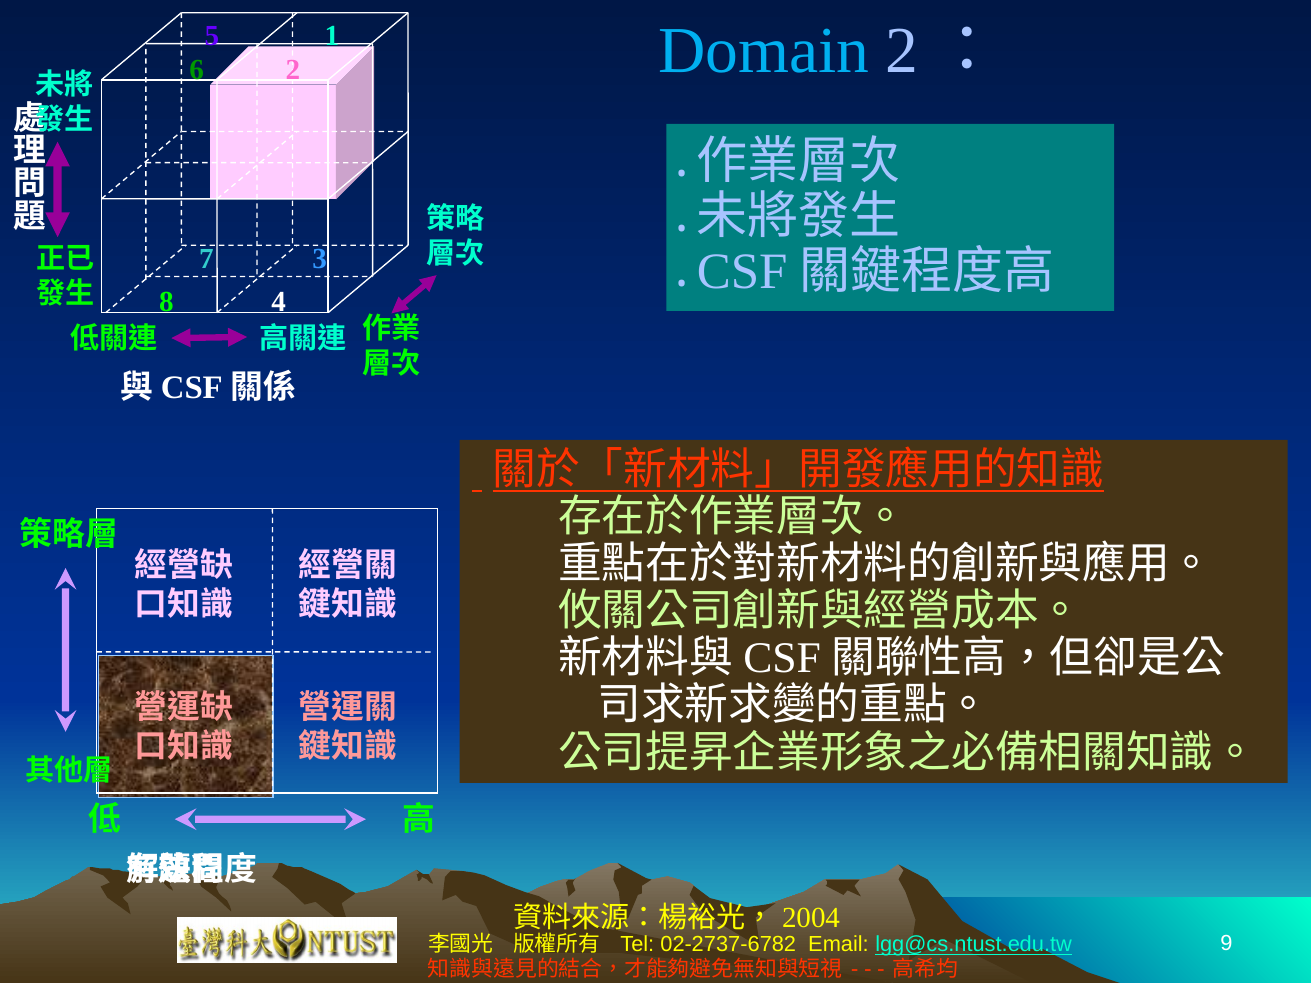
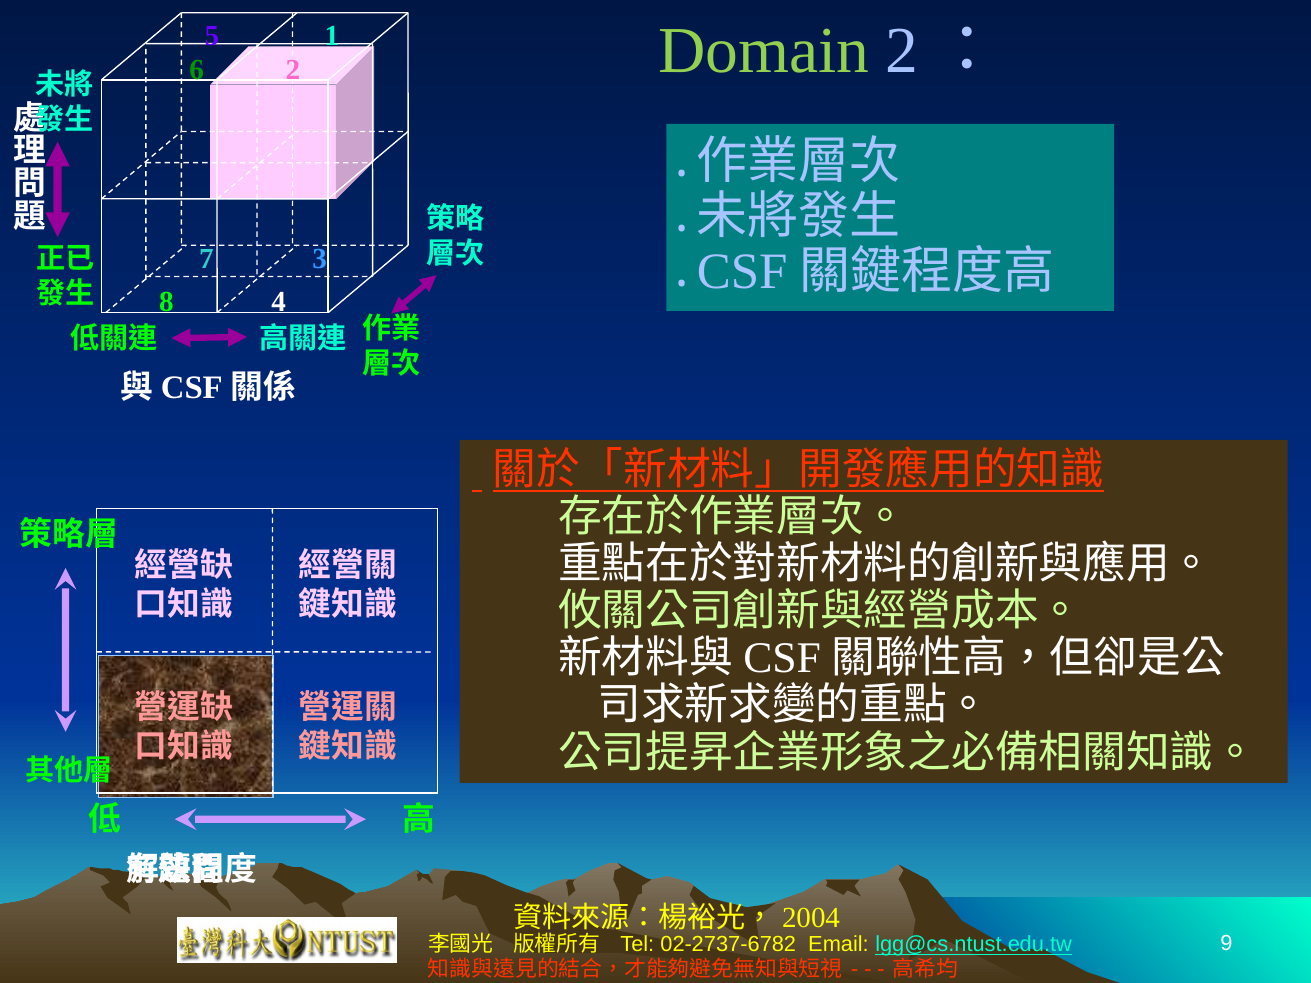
Domain colour: light blue -> light green
